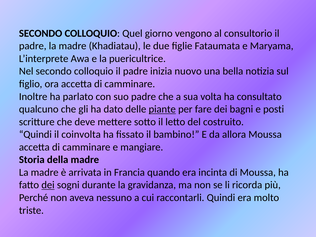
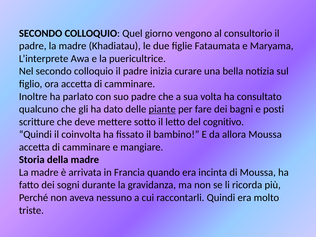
nuovo: nuovo -> curare
costruito: costruito -> cognitivo
dei at (48, 185) underline: present -> none
